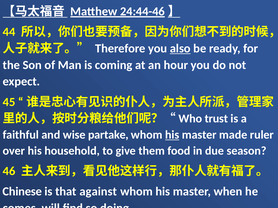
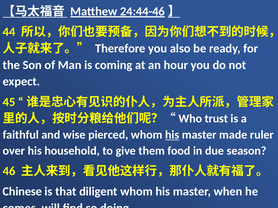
also underline: present -> none
partake: partake -> pierced
against: against -> diligent
